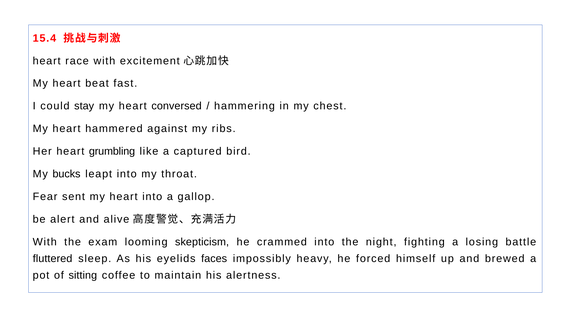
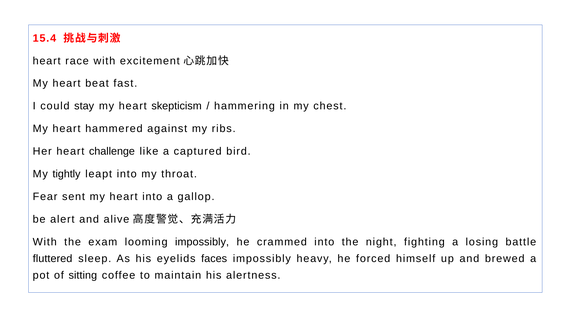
conversed: conversed -> skepticism
grumbling: grumbling -> challenge
bucks: bucks -> tightly
looming skepticism: skepticism -> impossibly
